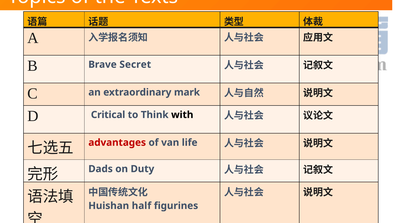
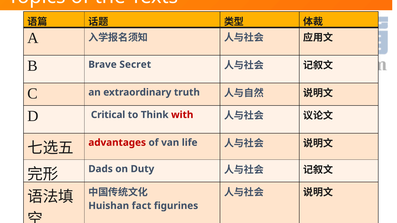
mark: mark -> truth
with colour: black -> red
half: half -> fact
